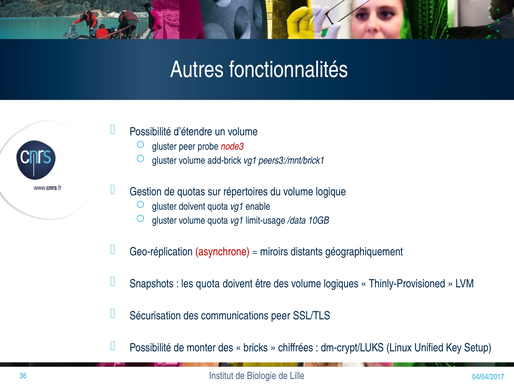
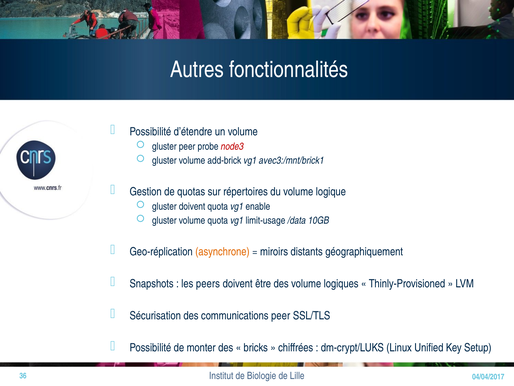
peers3:/mnt/brick1: peers3:/mnt/brick1 -> avec3:/mnt/brick1
asynchrone colour: red -> orange
les quota: quota -> peers
